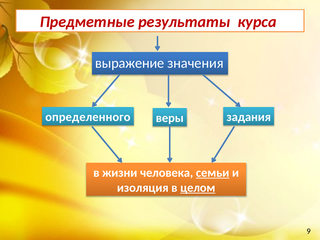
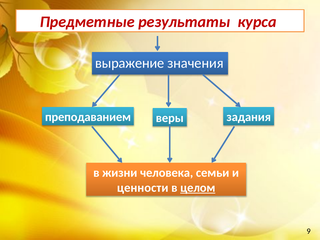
определенного: определенного -> преподаванием
семьи underline: present -> none
изоляция: изоляция -> ценности
